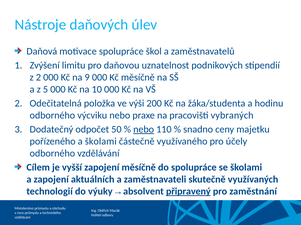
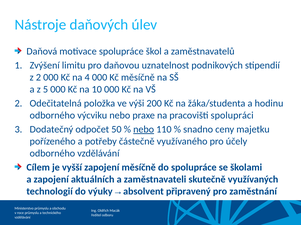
9: 9 -> 4
vybraných: vybraných -> spolupráci
a školami: školami -> potřeby
připravený underline: present -> none
